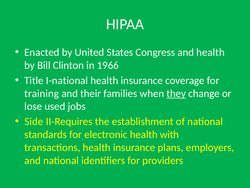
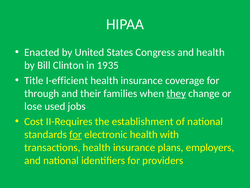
1966: 1966 -> 1935
I-national: I-national -> I-efficient
training: training -> through
Side: Side -> Cost
for at (76, 134) underline: none -> present
